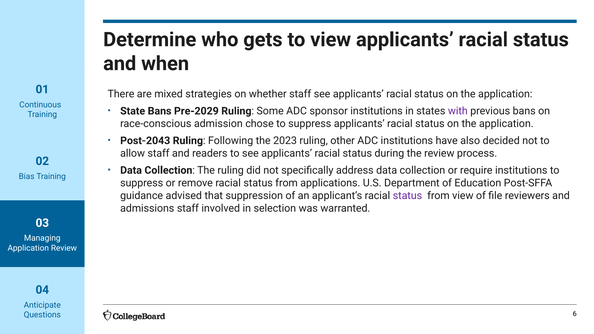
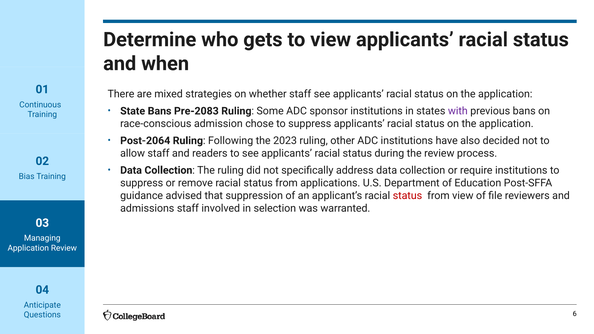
Pre-2029: Pre-2029 -> Pre-2083
Post-2043: Post-2043 -> Post-2064
status at (407, 196) colour: purple -> red
